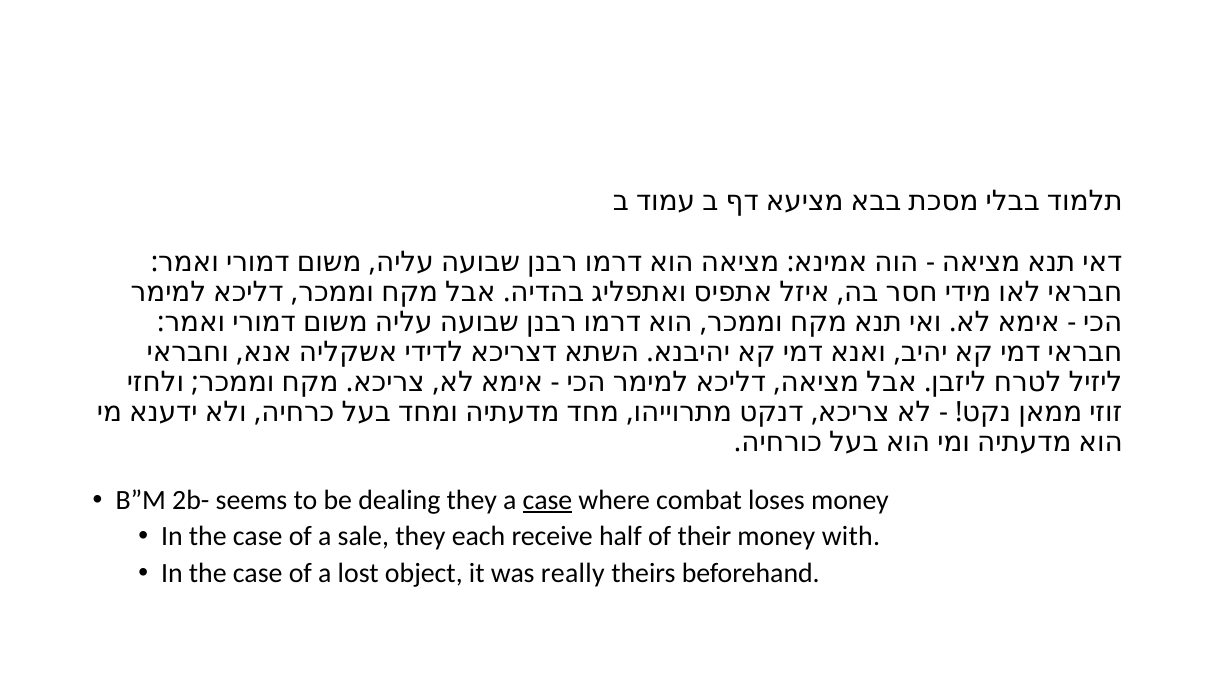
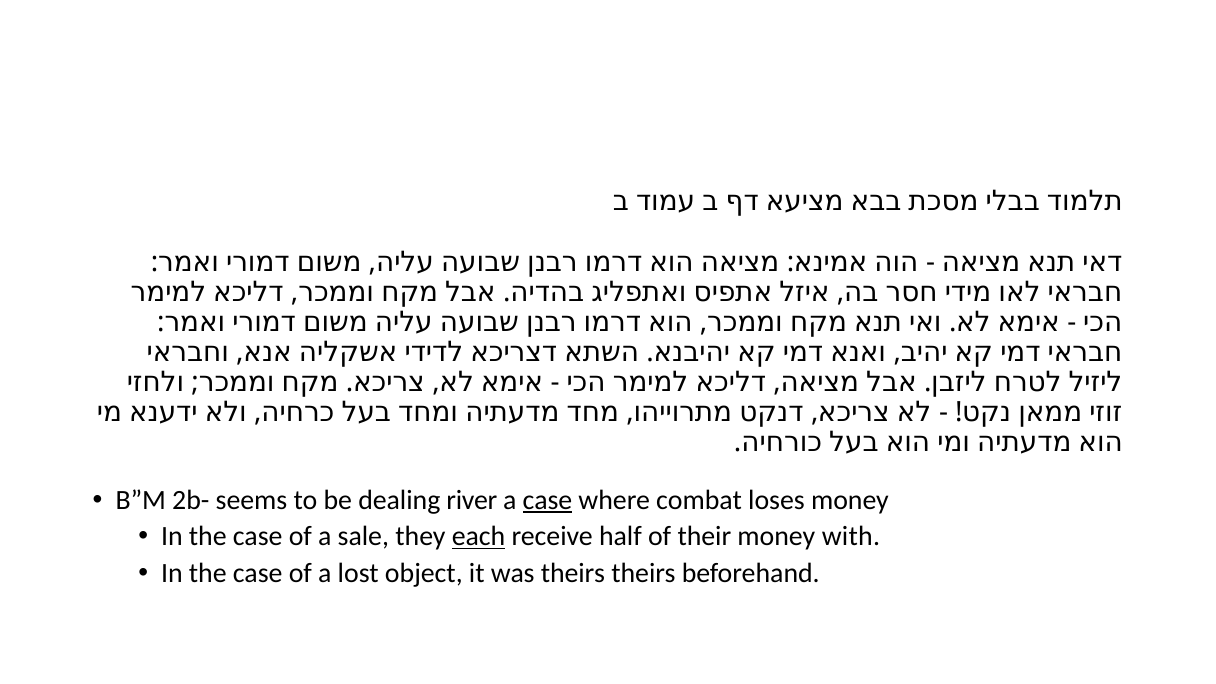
dealing they: they -> river
each underline: none -> present
was really: really -> theirs
